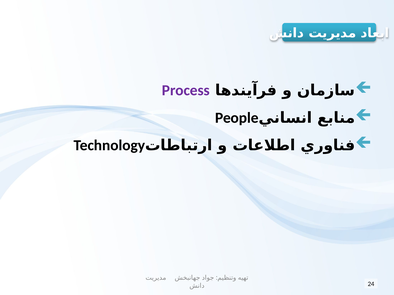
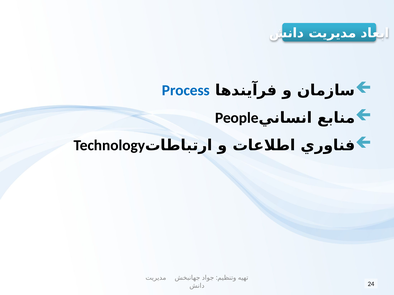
Process colour: purple -> blue
